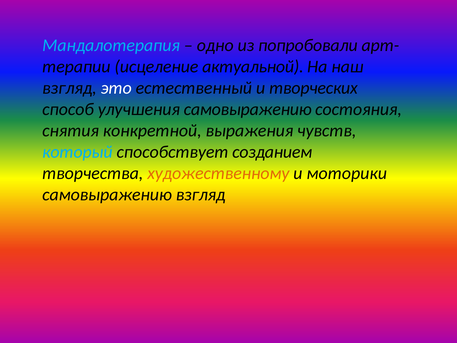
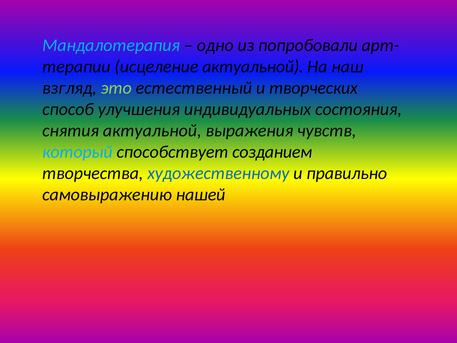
это colour: white -> light green
улучшения самовыражению: самовыражению -> индивидуальных
снятия конкретной: конкретной -> актуальной
художественному colour: orange -> blue
моторики: моторики -> правильно
самовыражению взгляд: взгляд -> нашей
